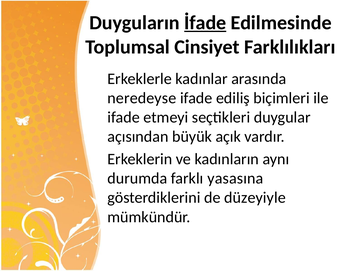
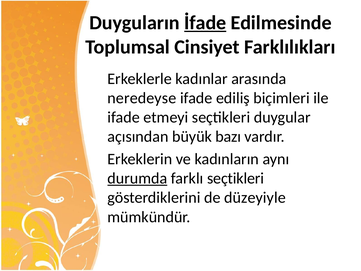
açık: açık -> bazı
durumda underline: none -> present
farklı yasasına: yasasına -> seçtikleri
